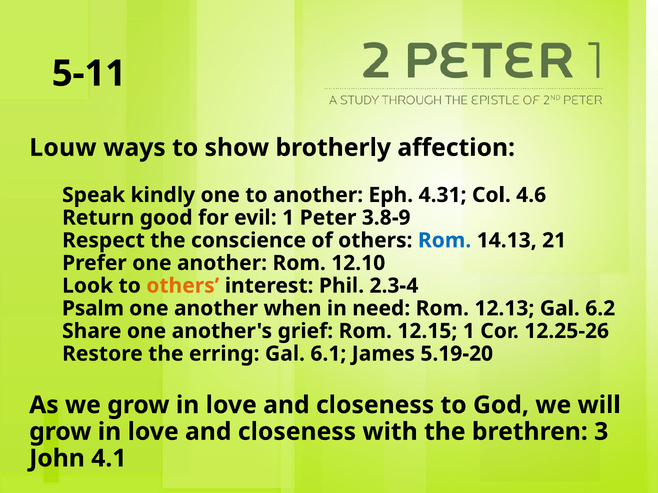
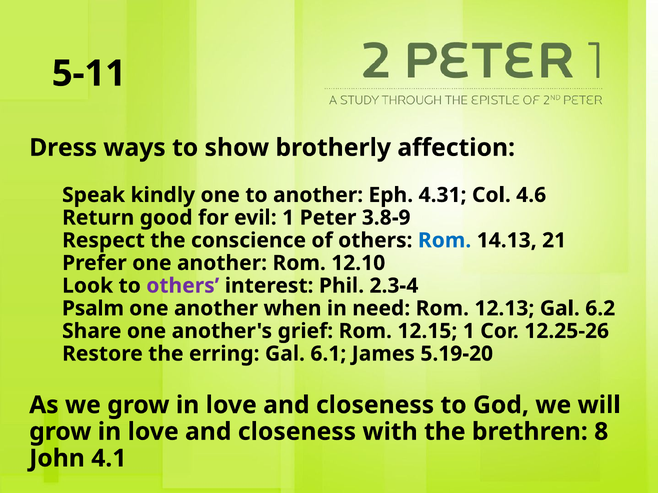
Louw: Louw -> Dress
others at (183, 286) colour: orange -> purple
3: 3 -> 8
